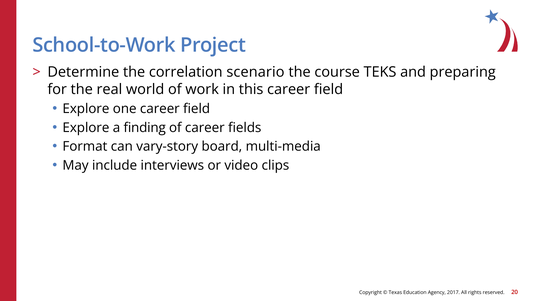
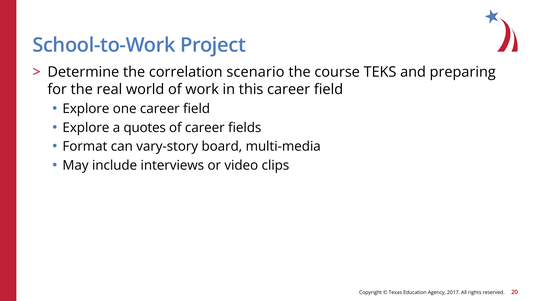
finding: finding -> quotes
